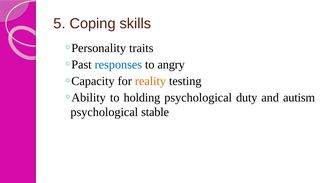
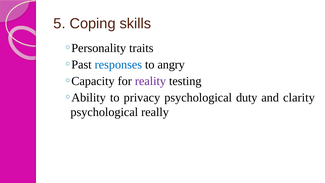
reality colour: orange -> purple
holding: holding -> privacy
autism: autism -> clarity
stable: stable -> really
